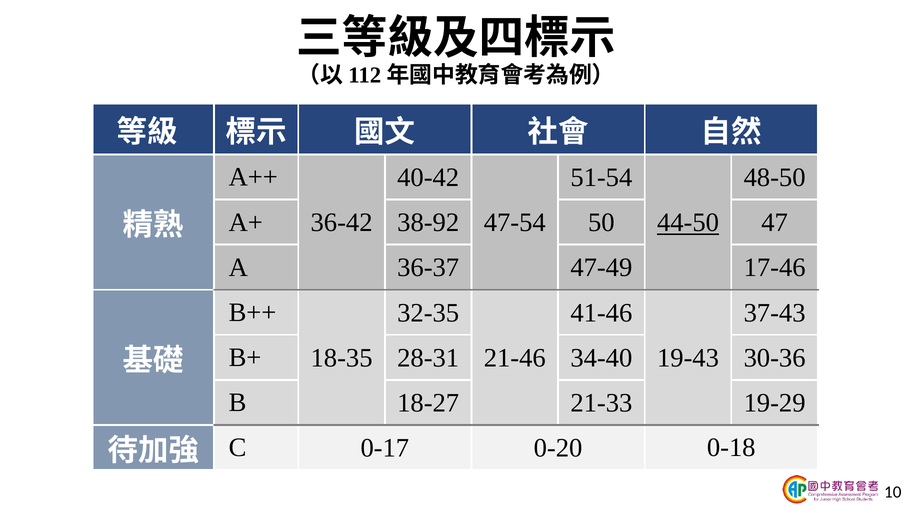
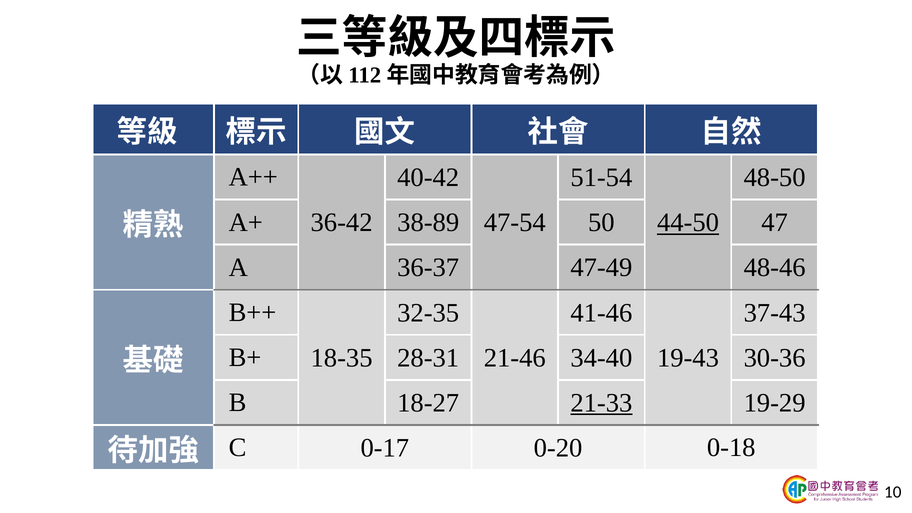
38-92: 38-92 -> 38-89
17-46: 17-46 -> 48-46
21-33 underline: none -> present
